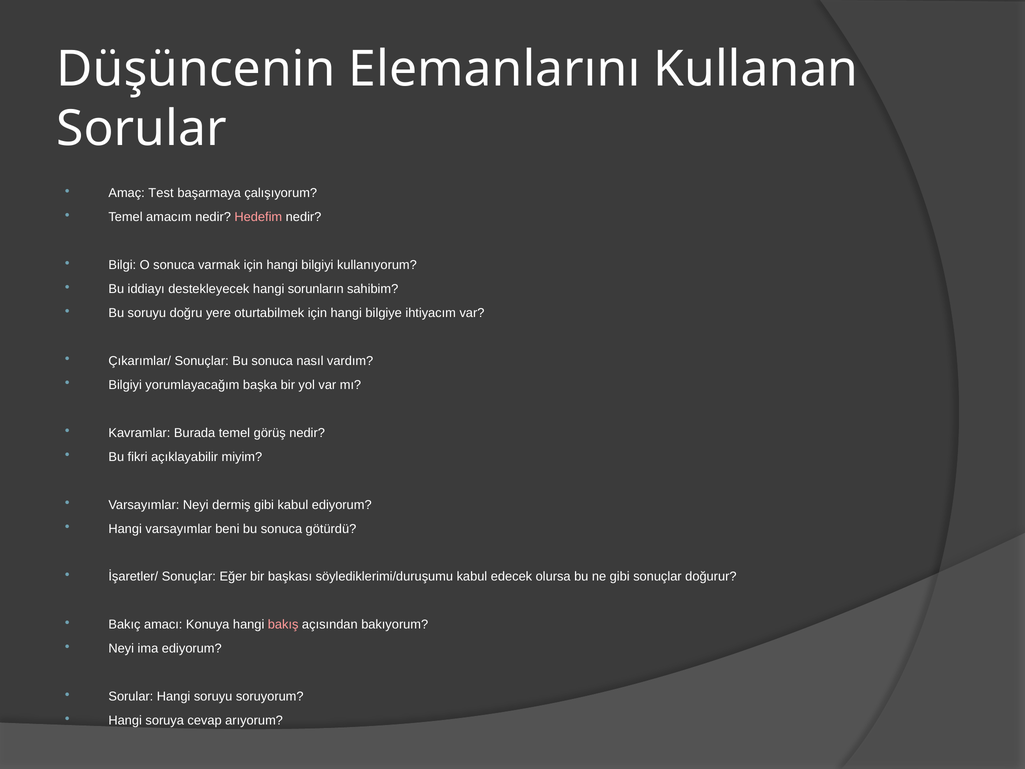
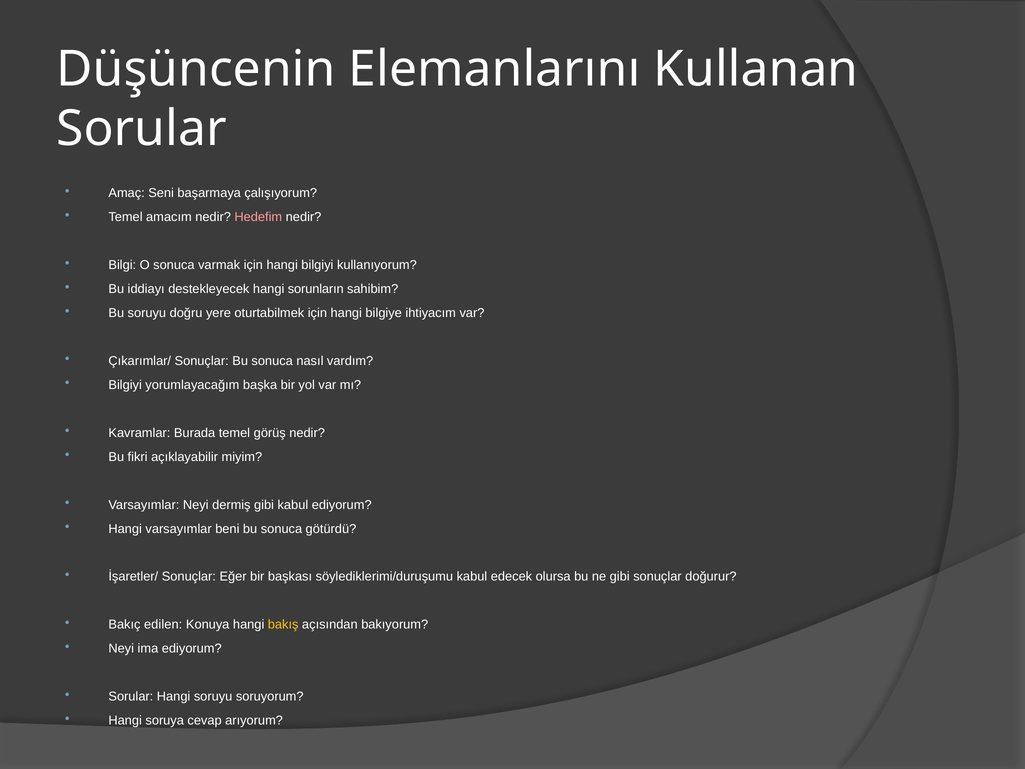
Test: Test -> Seni
amacı: amacı -> edilen
bakış colour: pink -> yellow
